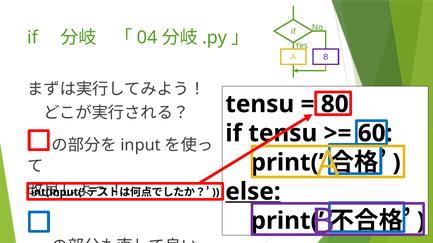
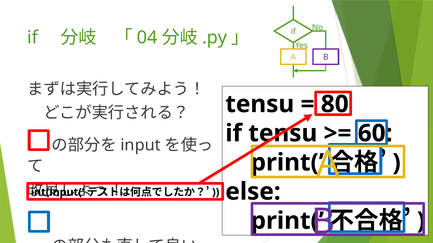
else underline: present -> none
